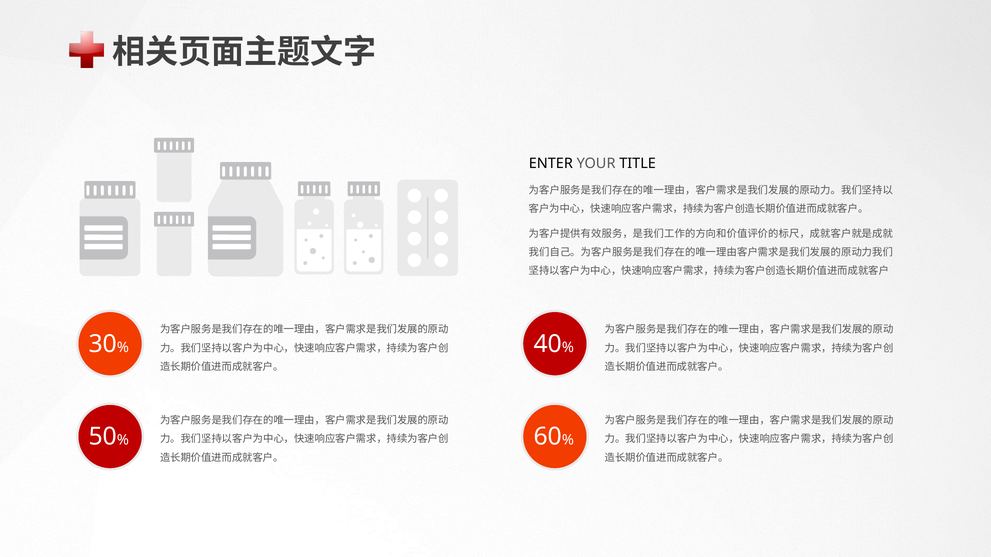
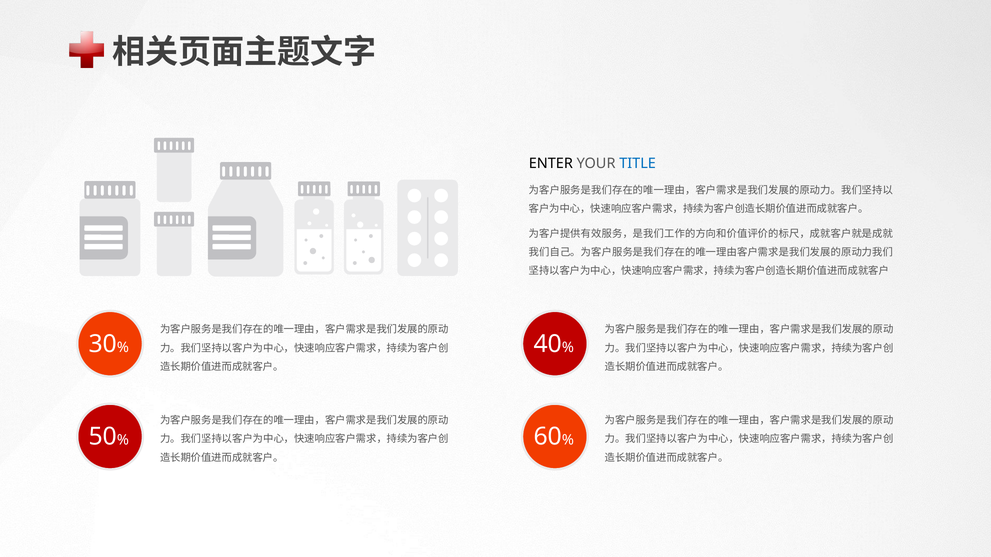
TITLE colour: black -> blue
